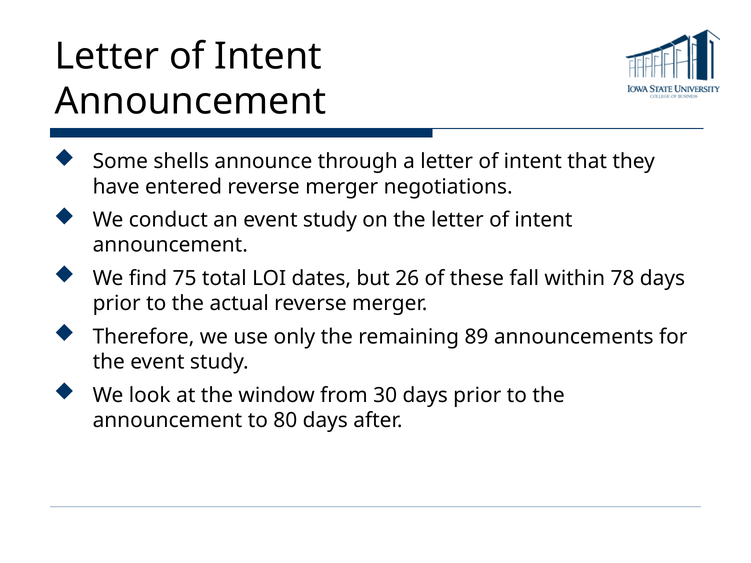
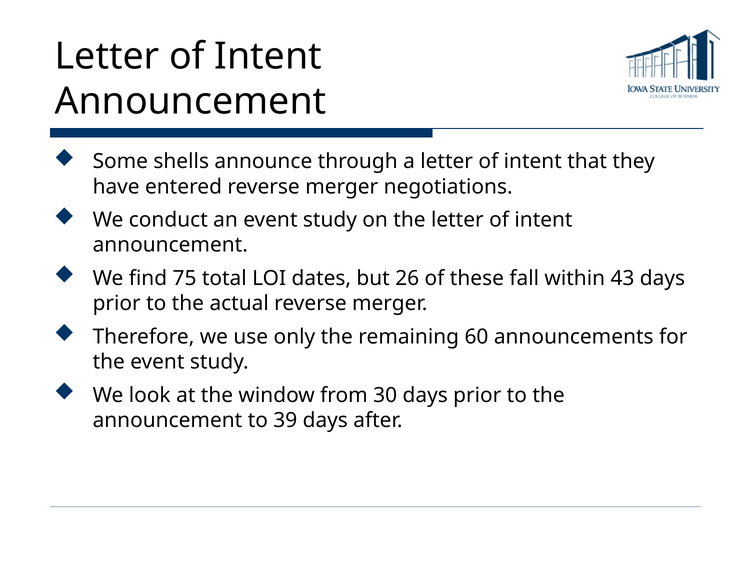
78: 78 -> 43
89: 89 -> 60
80: 80 -> 39
